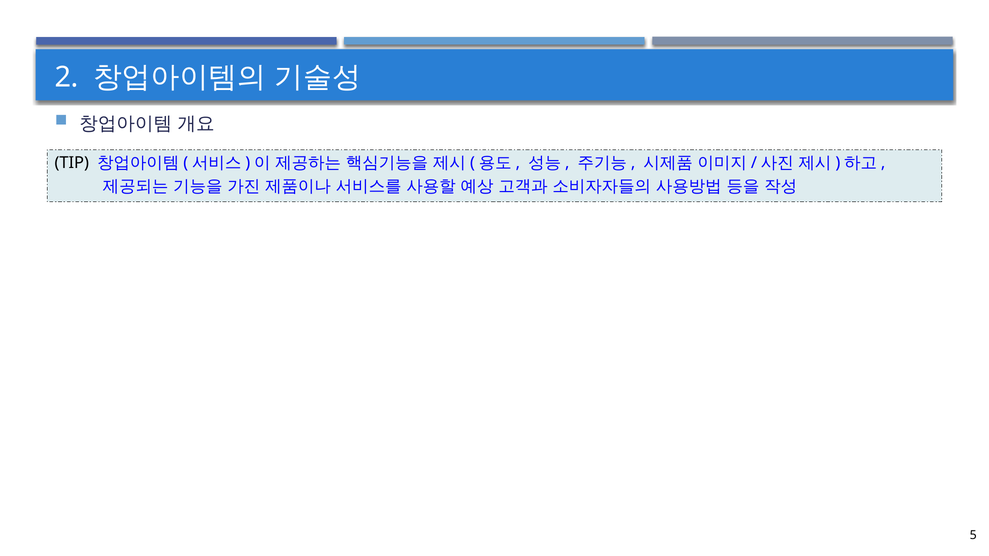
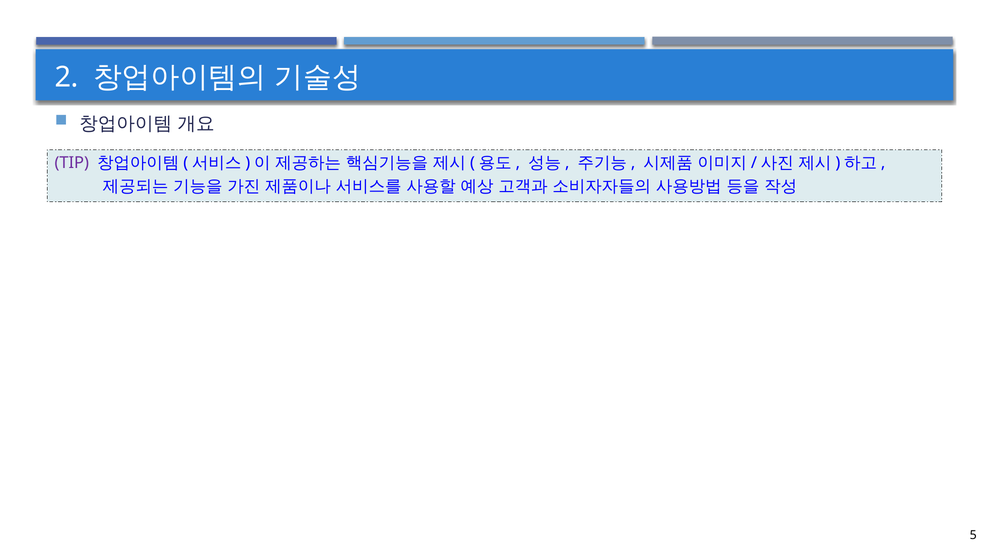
TIP colour: black -> purple
